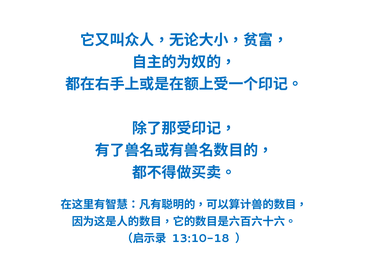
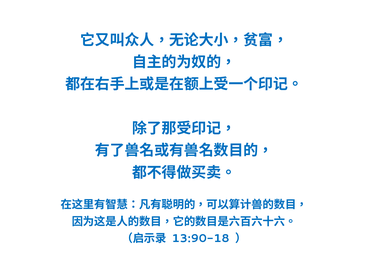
13:10-18: 13:10-18 -> 13:90-18
